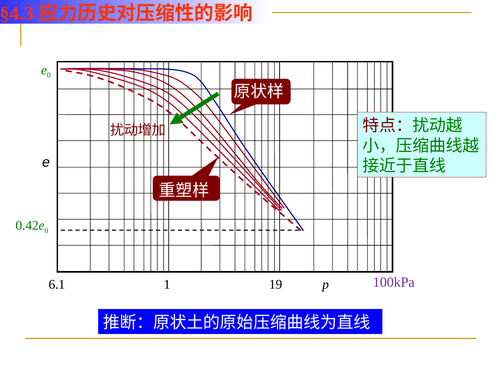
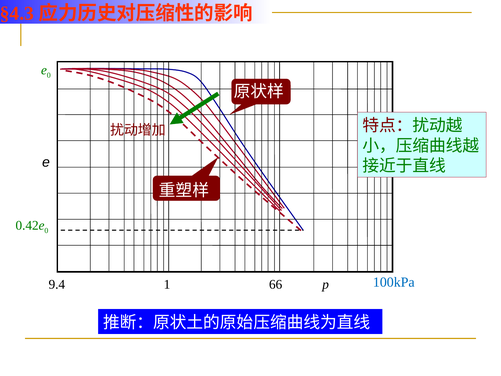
100kPa colour: purple -> blue
6.1: 6.1 -> 9.4
19: 19 -> 66
